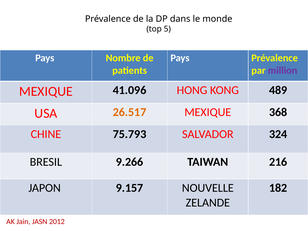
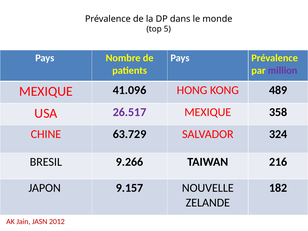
26.517 colour: orange -> purple
368: 368 -> 358
75.793: 75.793 -> 63.729
